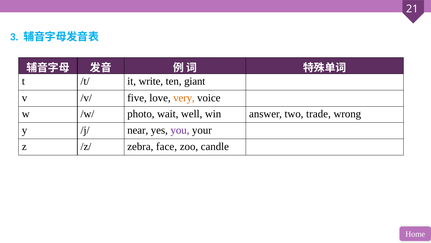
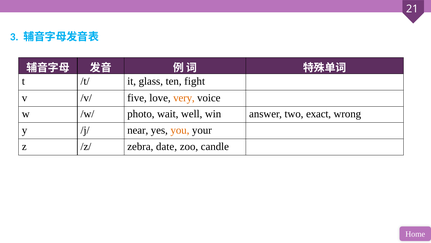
write: write -> glass
giant: giant -> fight
trade: trade -> exact
you colour: purple -> orange
face: face -> date
